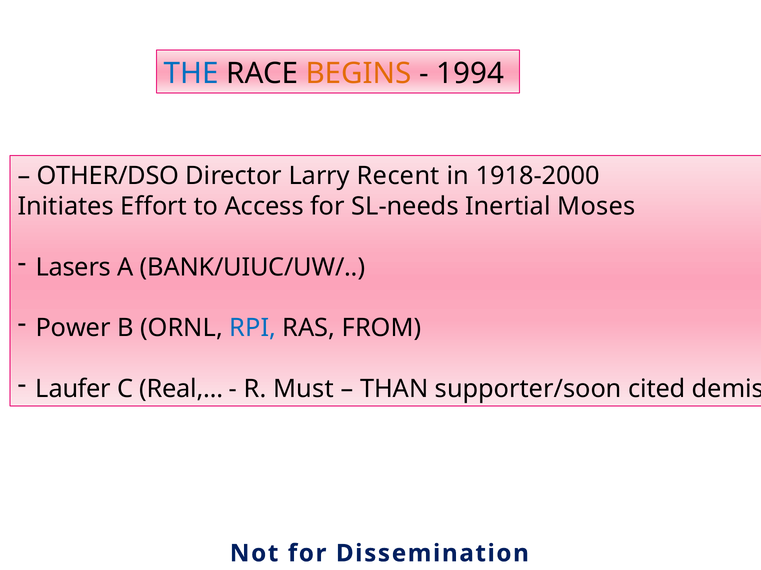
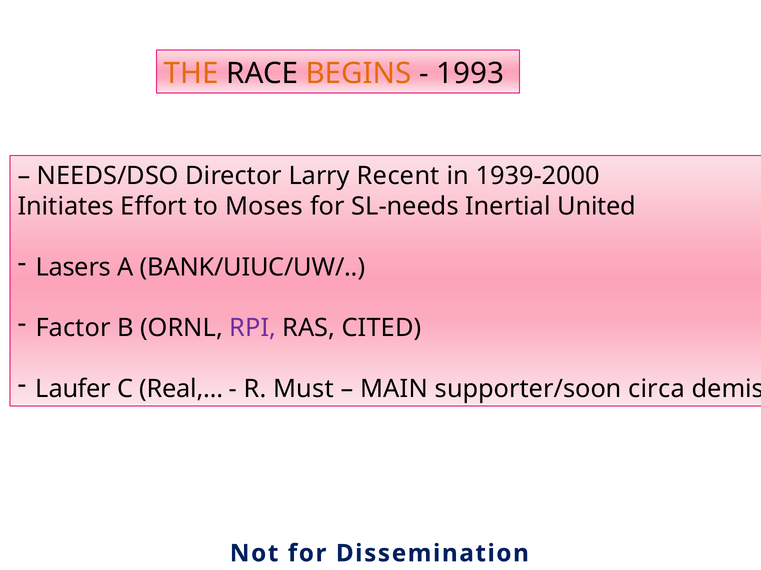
THE colour: blue -> orange
1994: 1994 -> 1993
OTHER/DSO: OTHER/DSO -> NEEDS/DSO
1918-2000: 1918-2000 -> 1939-2000
Access: Access -> Moses
Moses: Moses -> United
Power: Power -> Factor
RPI colour: blue -> purple
FROM: FROM -> CITED
THAN: THAN -> MAIN
cited: cited -> circa
